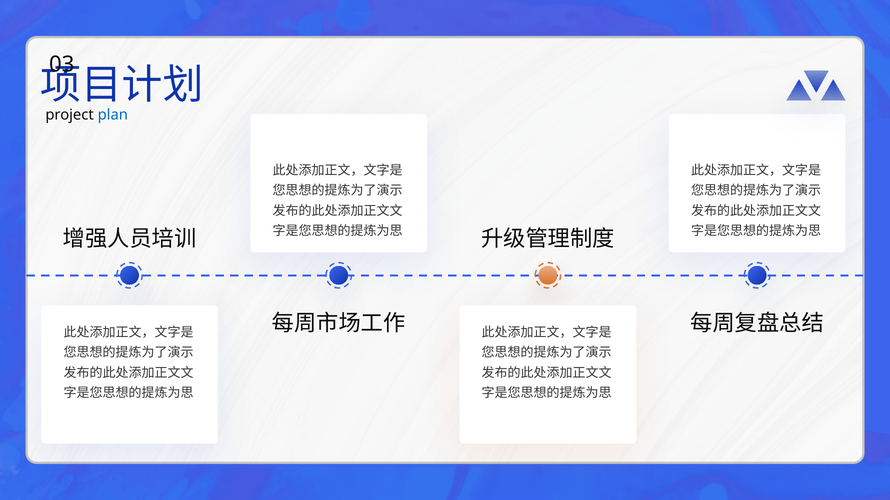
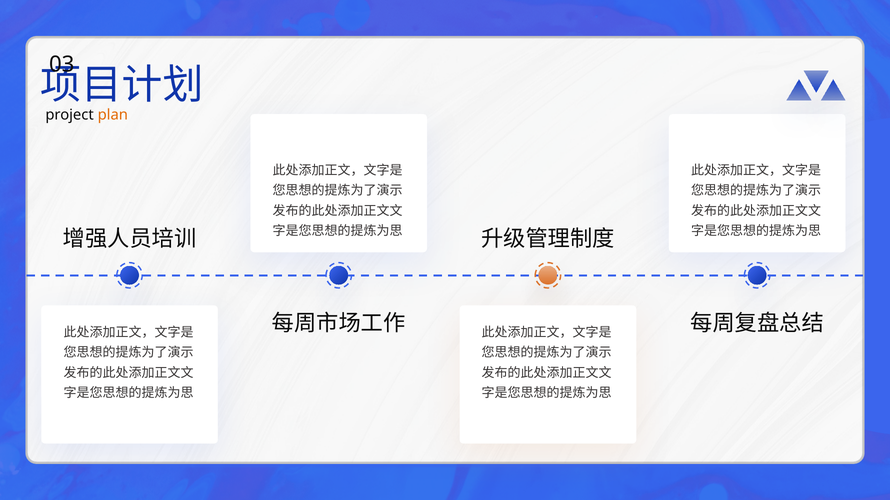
plan colour: blue -> orange
